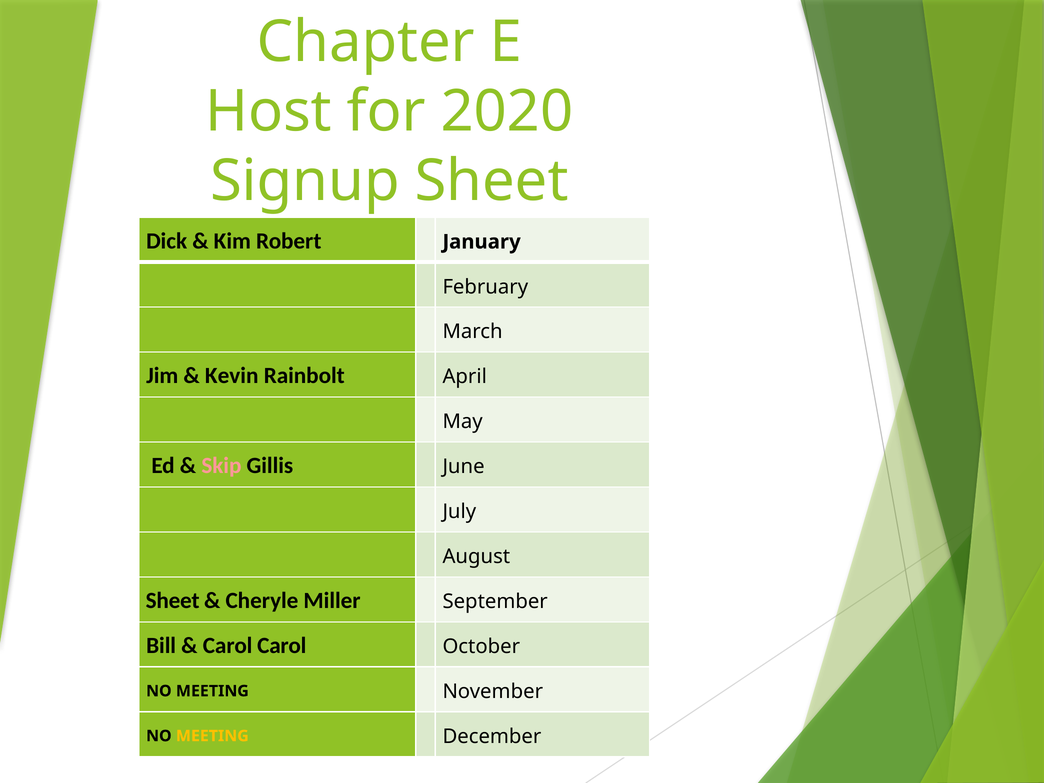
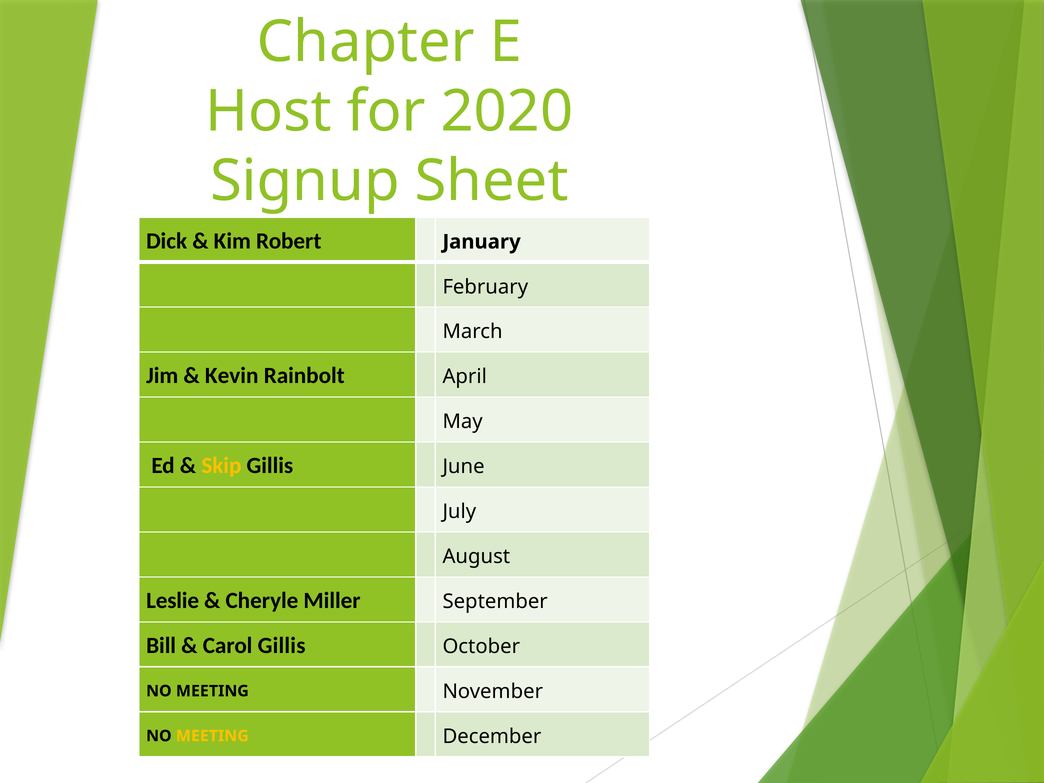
Skip colour: pink -> yellow
Sheet at (173, 601): Sheet -> Leslie
Carol Carol: Carol -> Gillis
